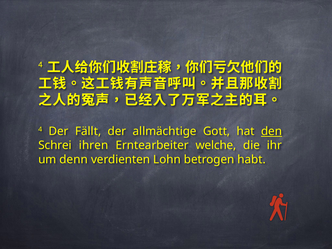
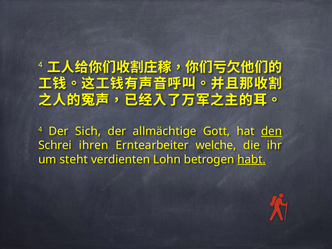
Fällt: Fällt -> Sich
denn: denn -> steht
habt underline: none -> present
